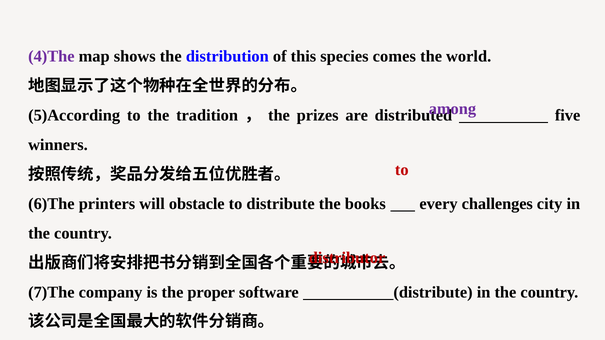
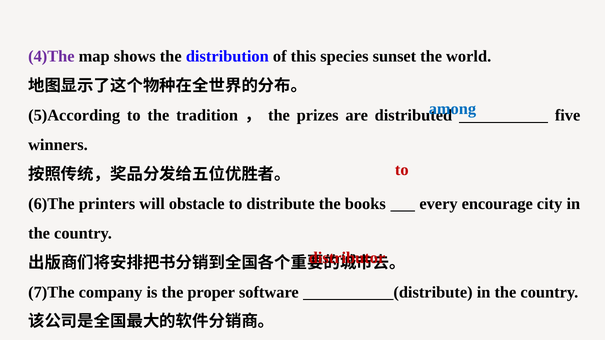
comes: comes -> sunset
among colour: purple -> blue
challenges: challenges -> encourage
